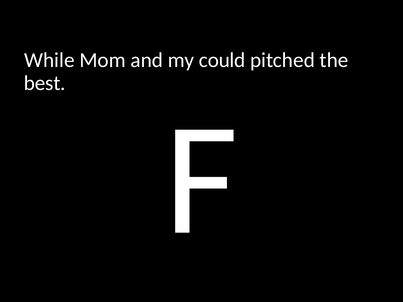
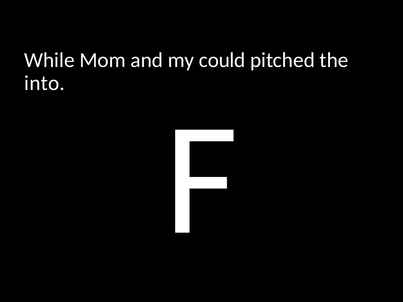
best: best -> into
